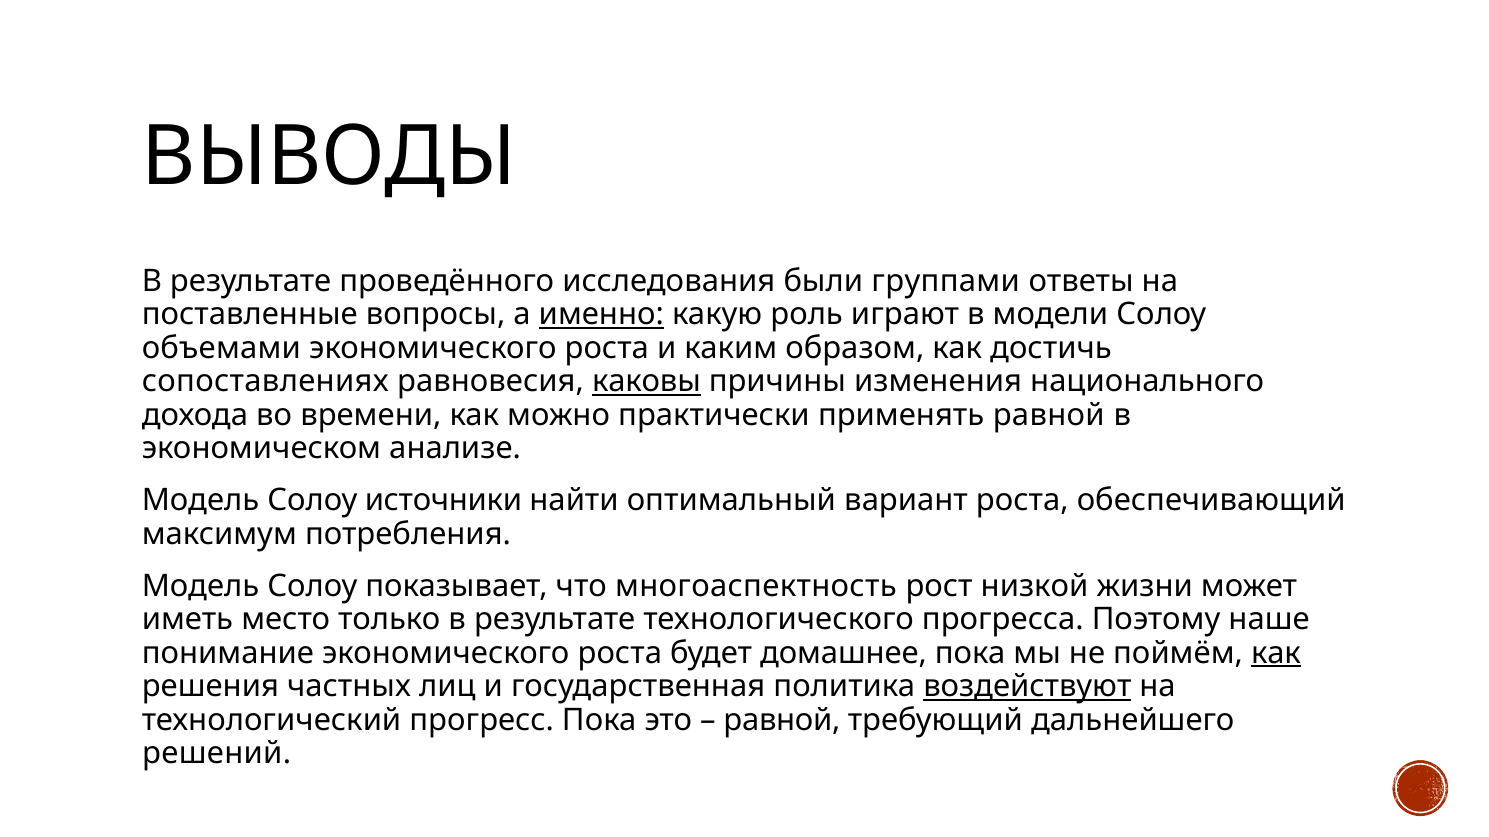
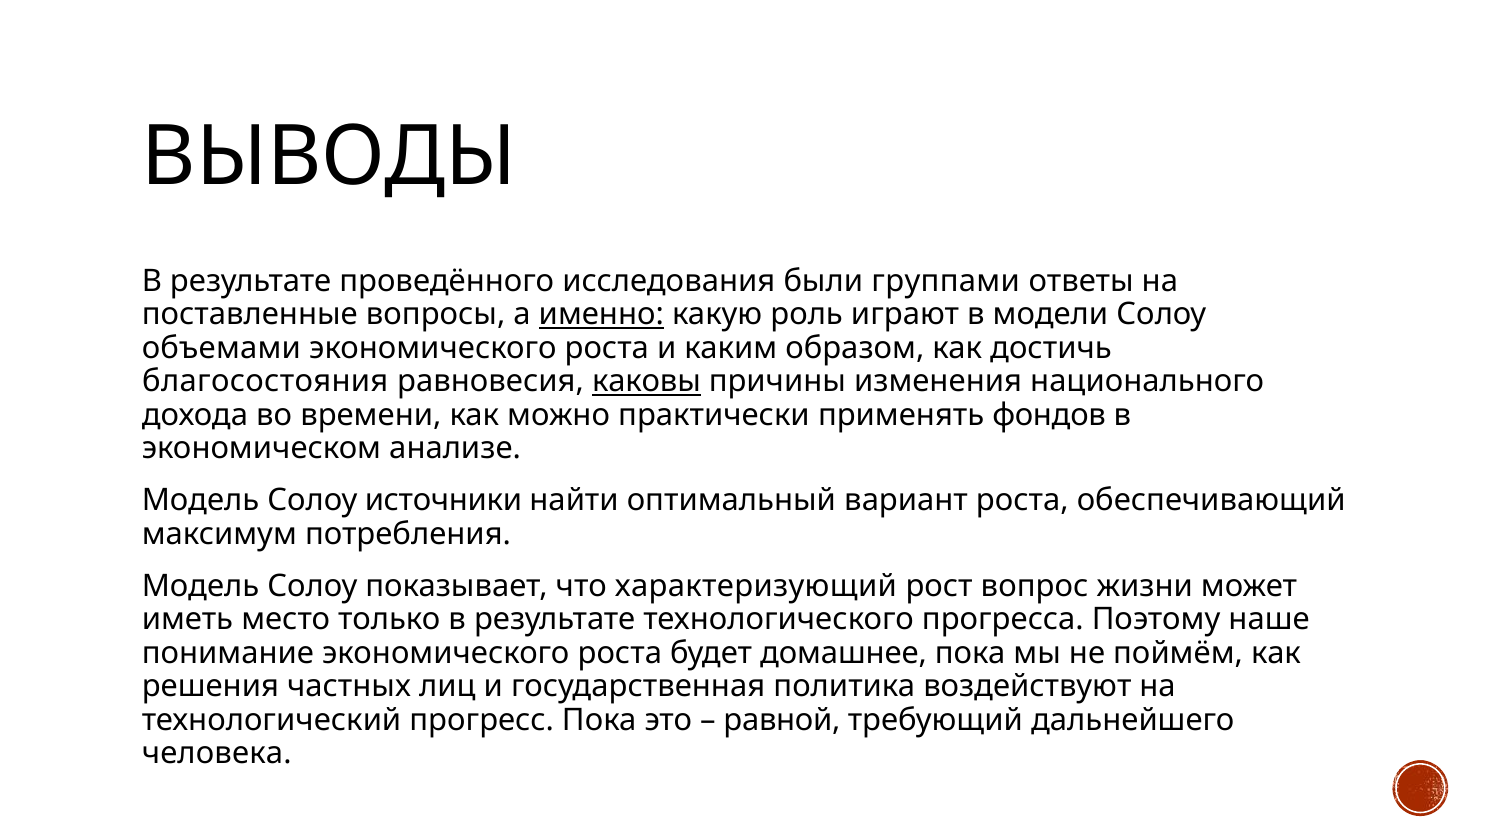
сопоставлениях: сопоставлениях -> благосостояния
применять равной: равной -> фондов
многоаспектность: многоаспектность -> характеризующий
низкой: низкой -> вопрос
как at (1276, 653) underline: present -> none
воздействуют underline: present -> none
решений: решений -> человека
